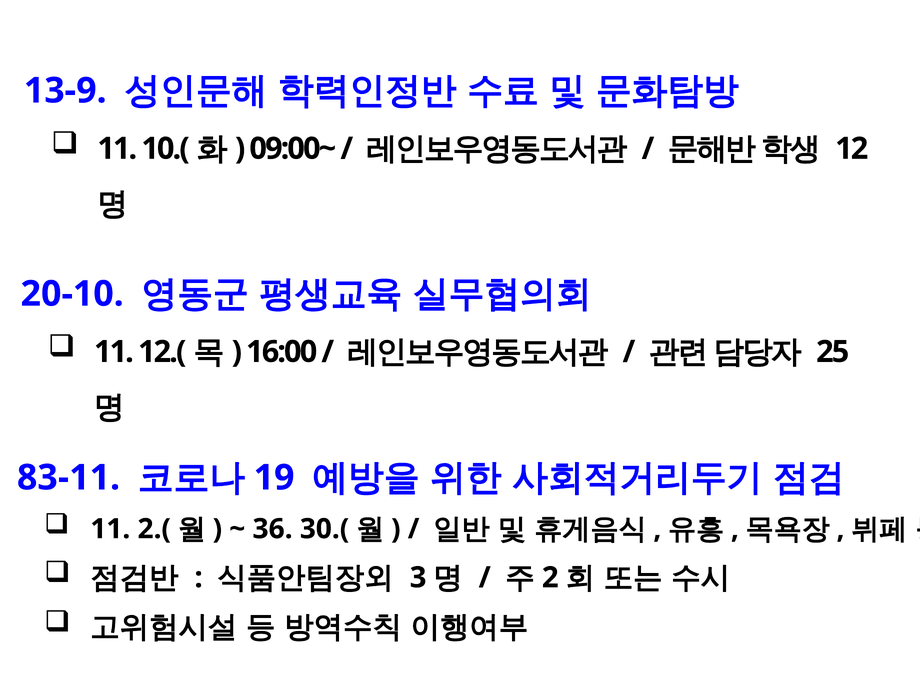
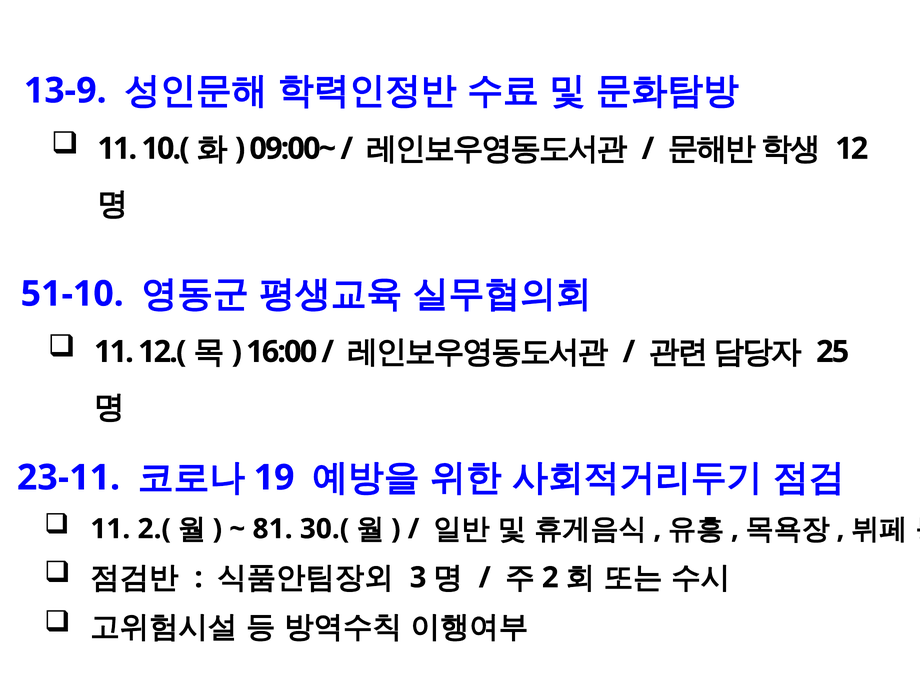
20-10: 20-10 -> 51-10
83-11: 83-11 -> 23-11
36: 36 -> 81
